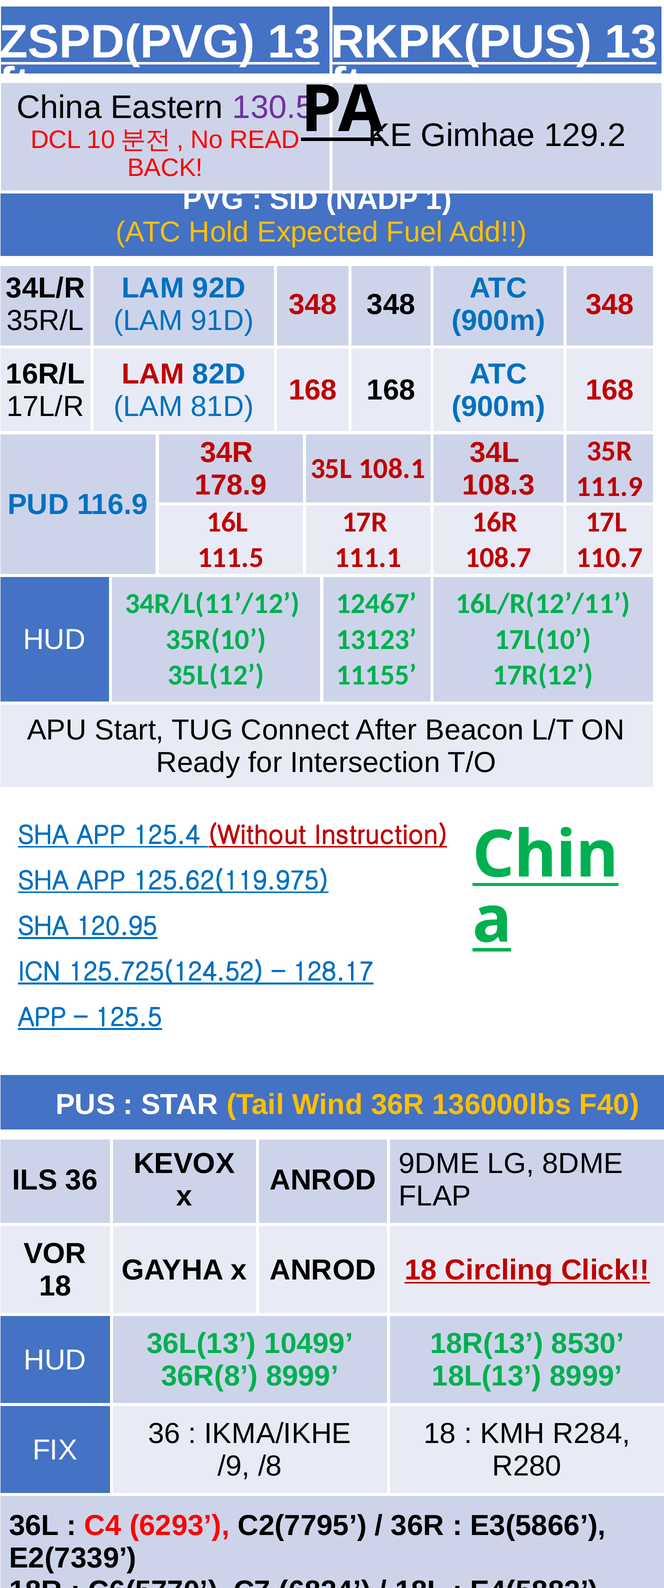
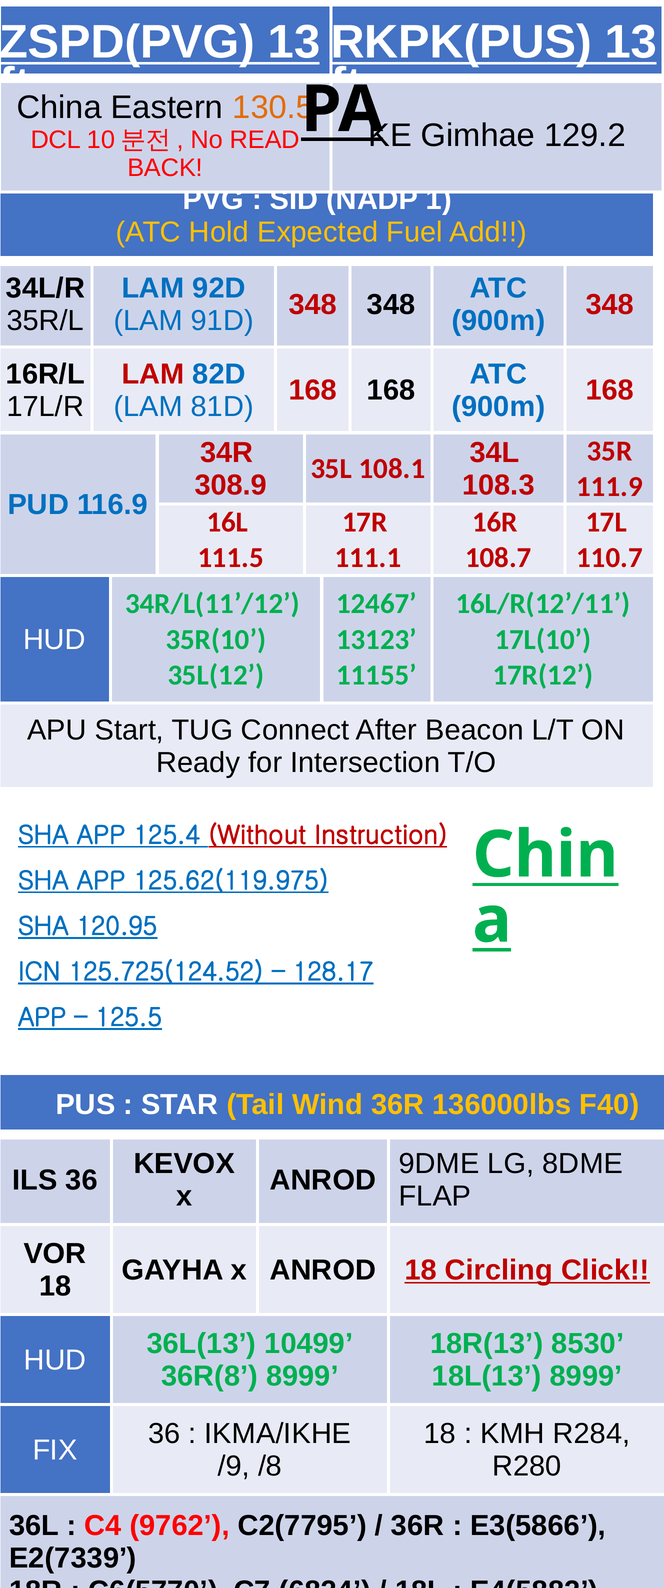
130.5 colour: purple -> orange
178.9: 178.9 -> 308.9
6293: 6293 -> 9762
